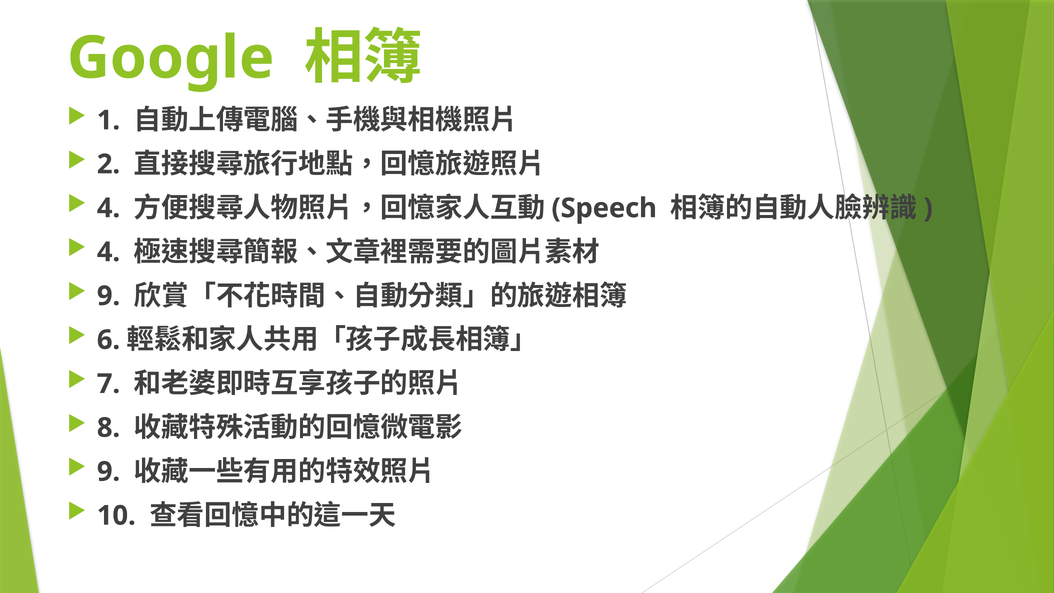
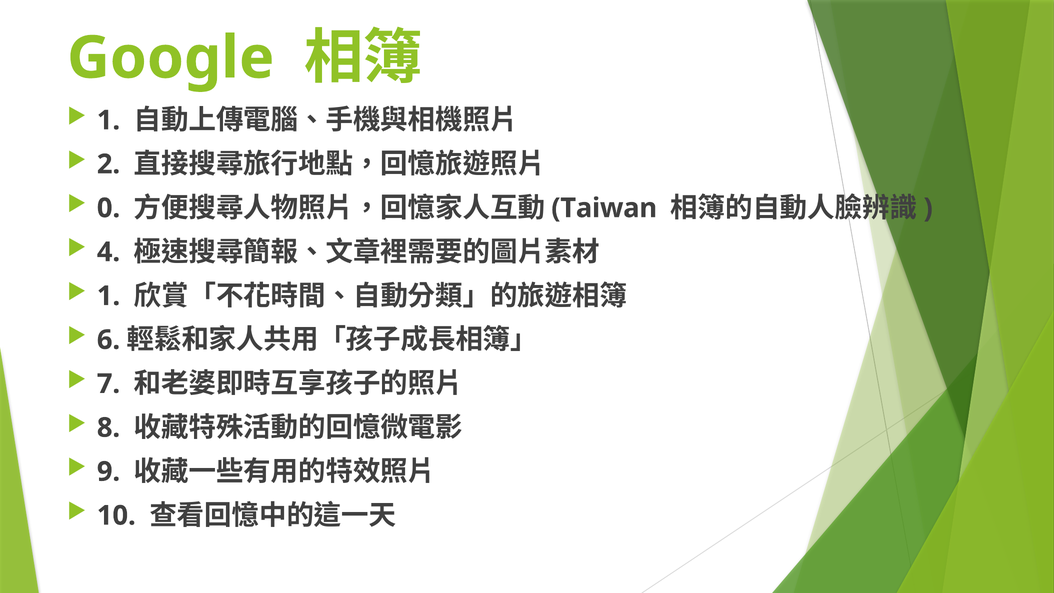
4 at (109, 208): 4 -> 0
Speech: Speech -> Taiwan
9 at (109, 296): 9 -> 1
